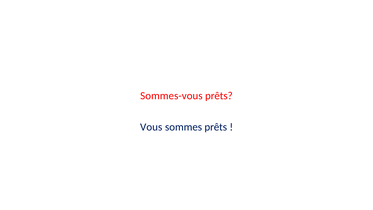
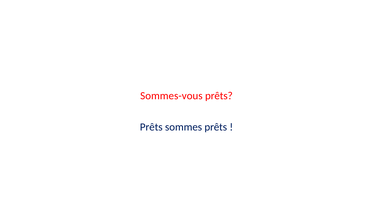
Vous at (151, 127): Vous -> Prêts
